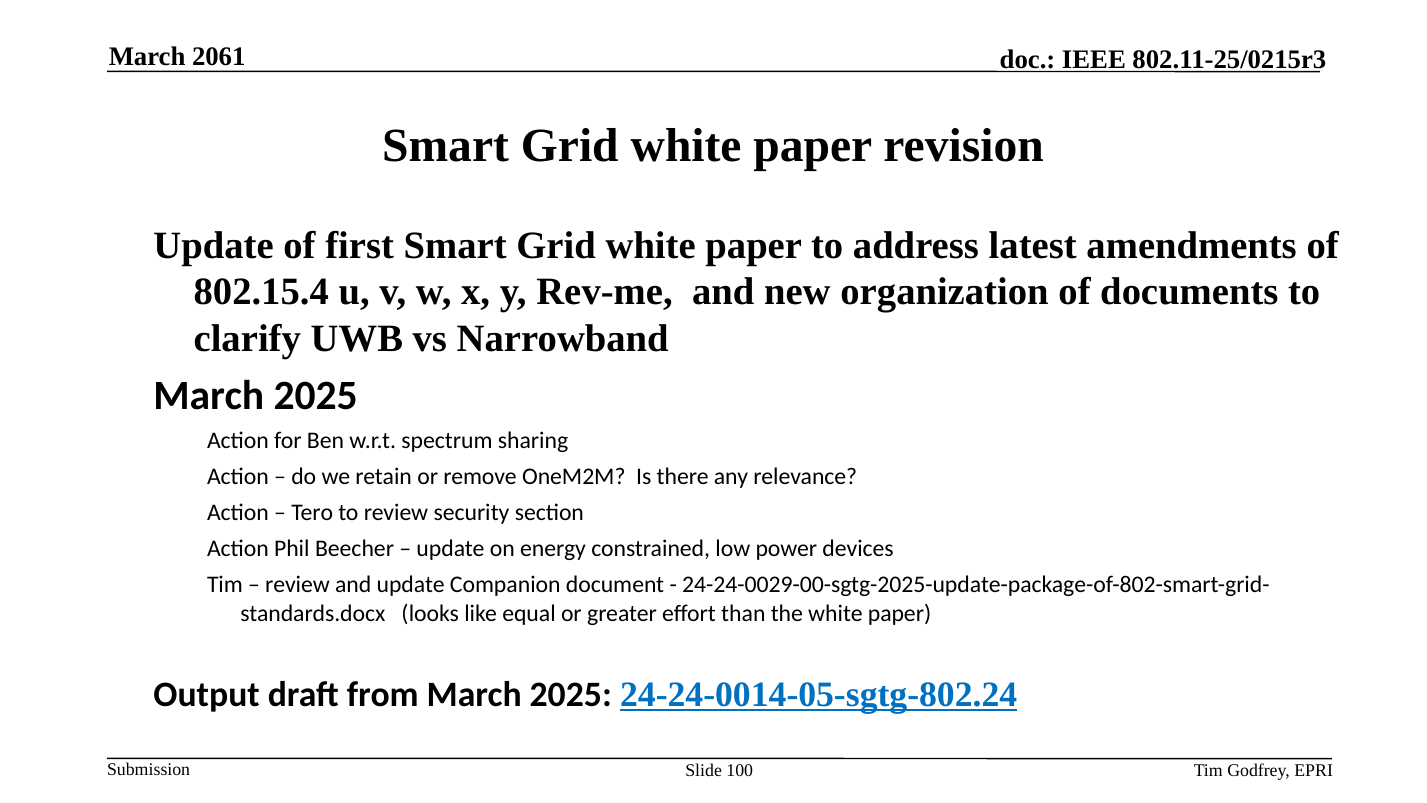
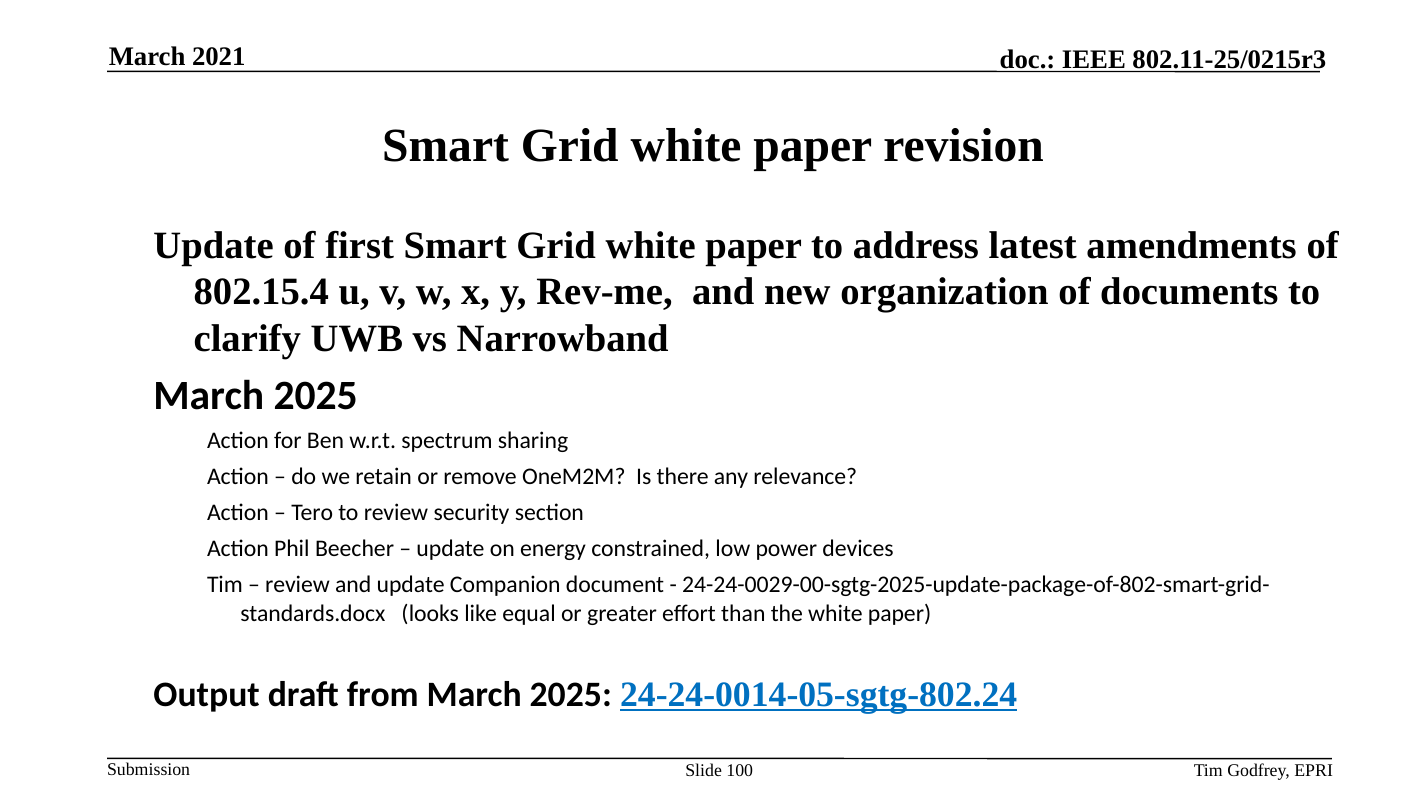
2061: 2061 -> 2021
